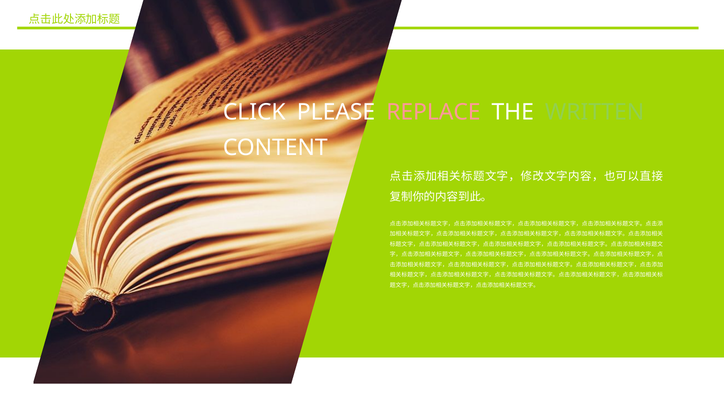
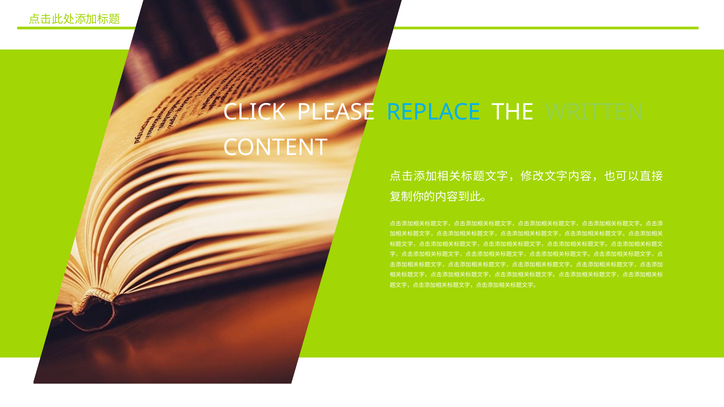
REPLACE colour: pink -> light blue
